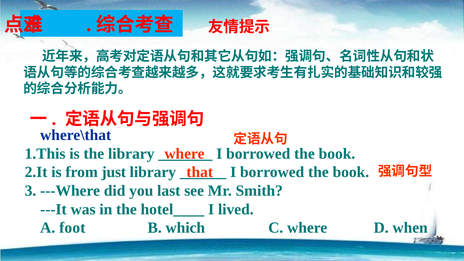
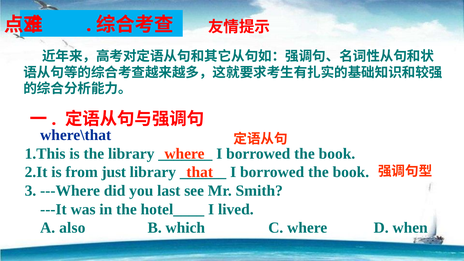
foot: foot -> also
